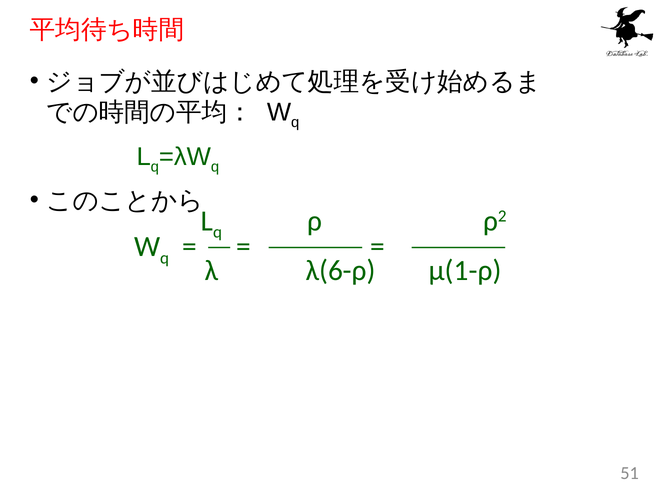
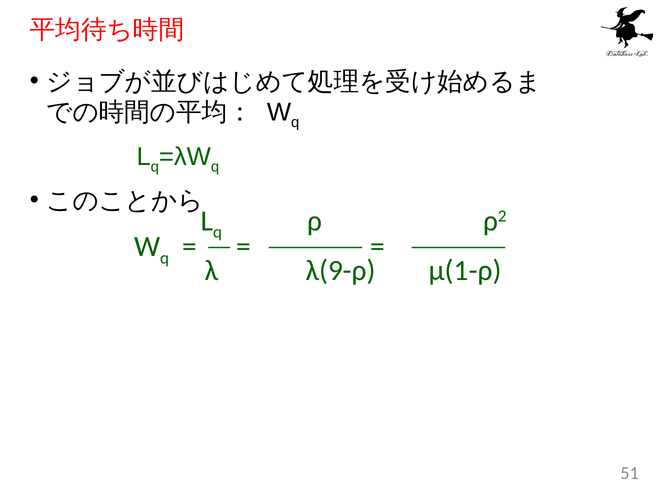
λ(6-ρ: λ(6-ρ -> λ(9-ρ
